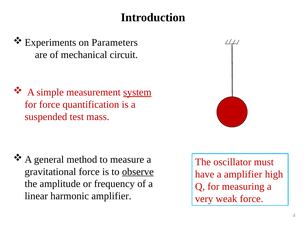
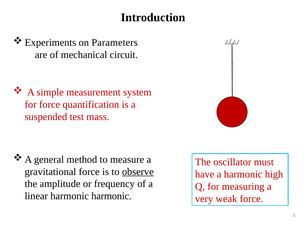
system underline: present -> none
a amplifier: amplifier -> harmonic
harmonic amplifier: amplifier -> harmonic
